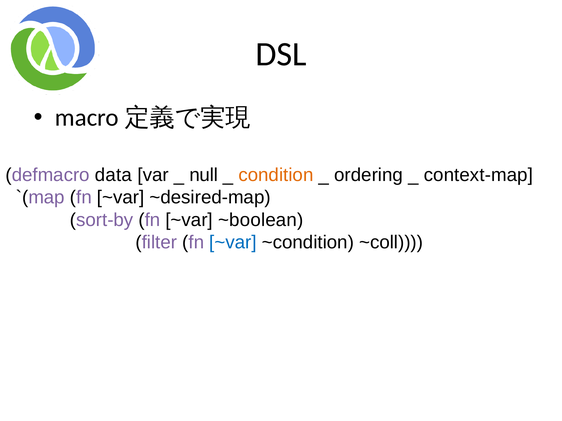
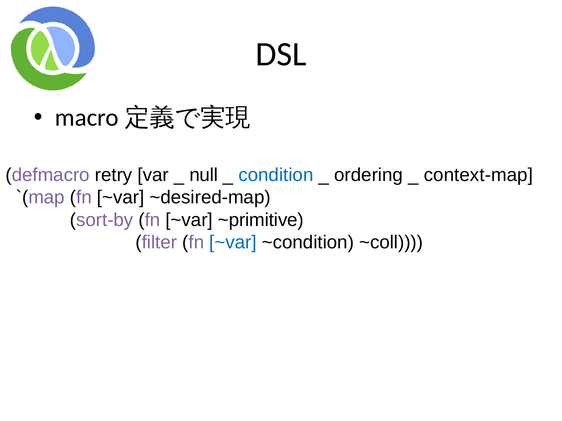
data: data -> retry
condition colour: orange -> blue
~boolean: ~boolean -> ~primitive
